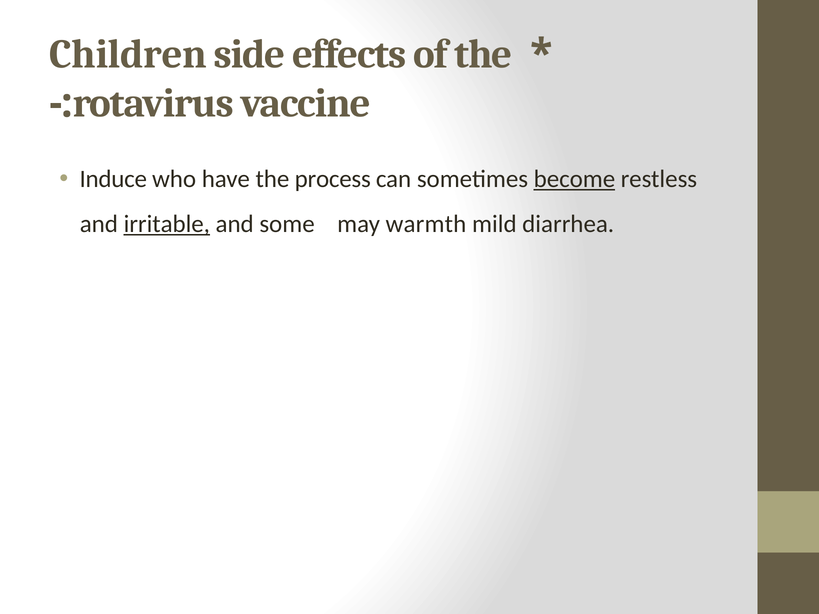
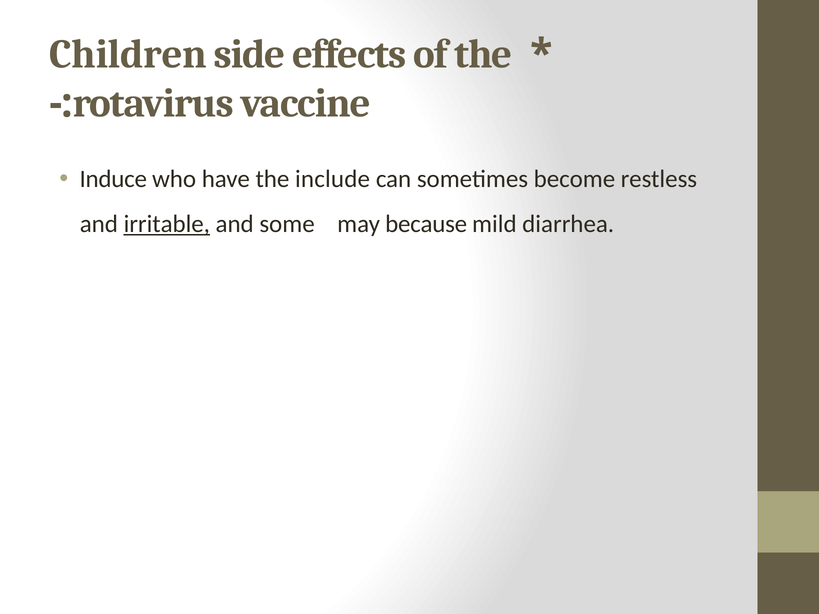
process: process -> include
become underline: present -> none
warmth: warmth -> because
